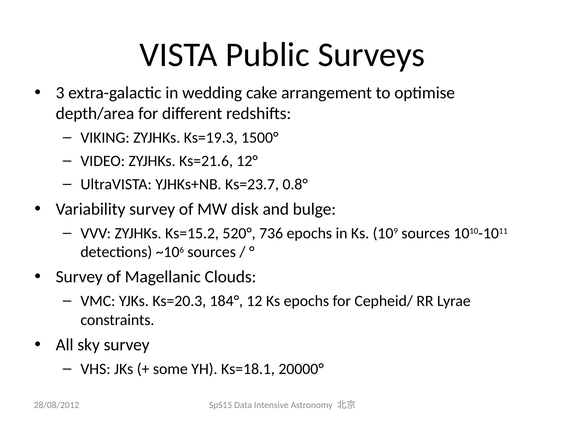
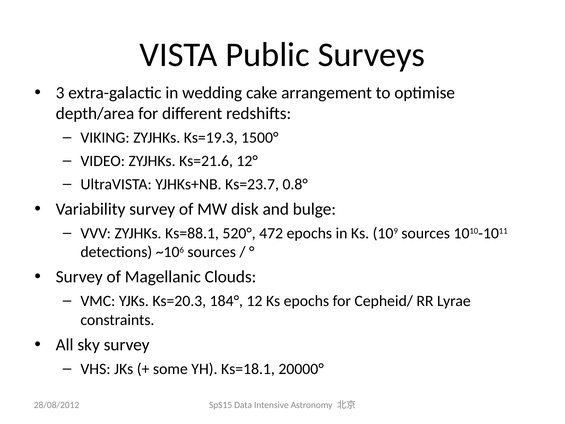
Ks=15.2: Ks=15.2 -> Ks=88.1
736: 736 -> 472
